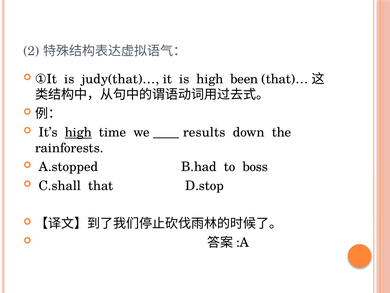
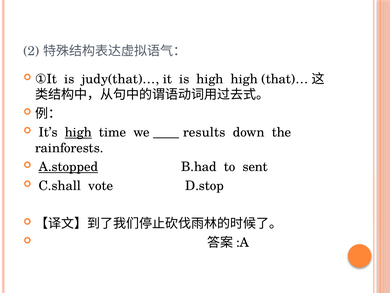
high been: been -> high
A.stopped underline: none -> present
boss: boss -> sent
that: that -> vote
